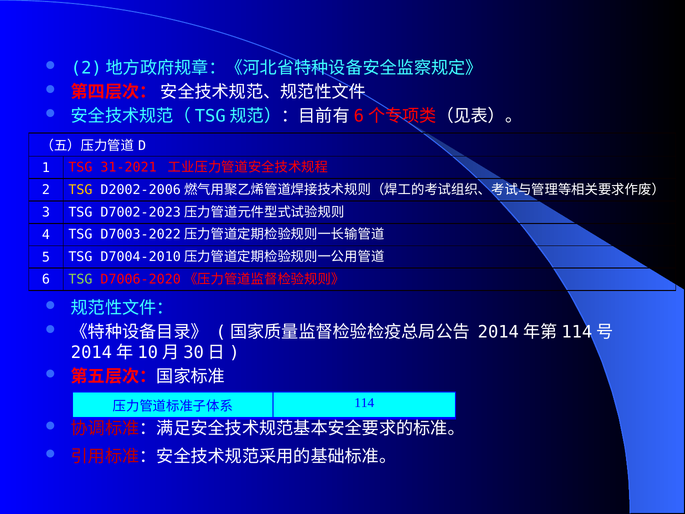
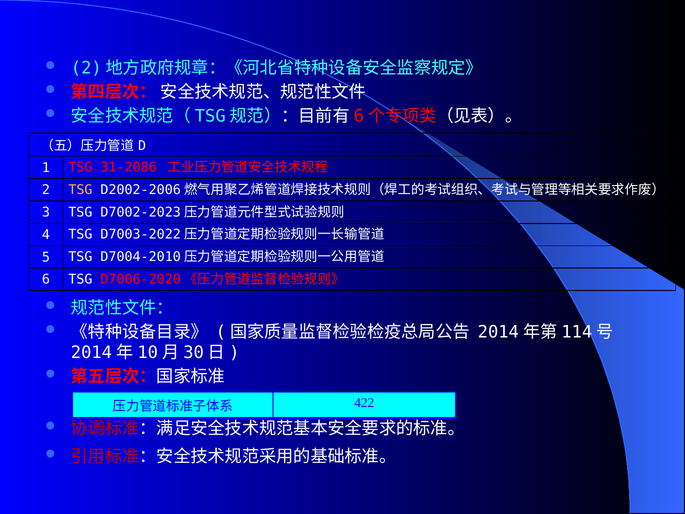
31-2021: 31-2021 -> 31-2086
TSG at (80, 279) colour: light green -> white
114: 114 -> 422
